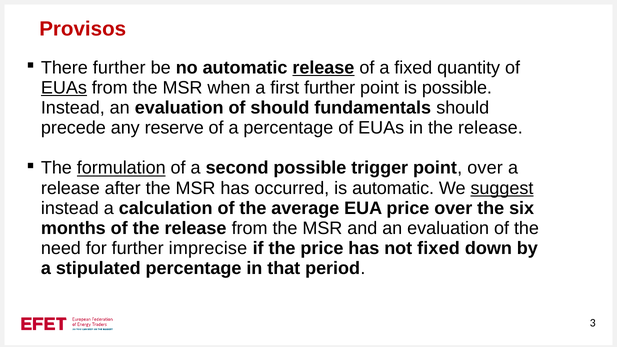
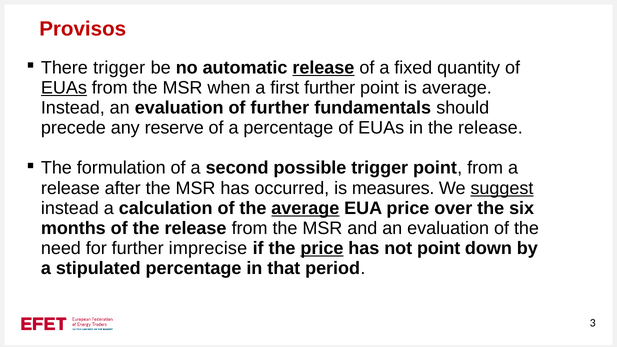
There further: further -> trigger
is possible: possible -> average
of should: should -> further
formulation underline: present -> none
point over: over -> from
is automatic: automatic -> measures
average at (305, 208) underline: none -> present
price at (322, 248) underline: none -> present
not fixed: fixed -> point
